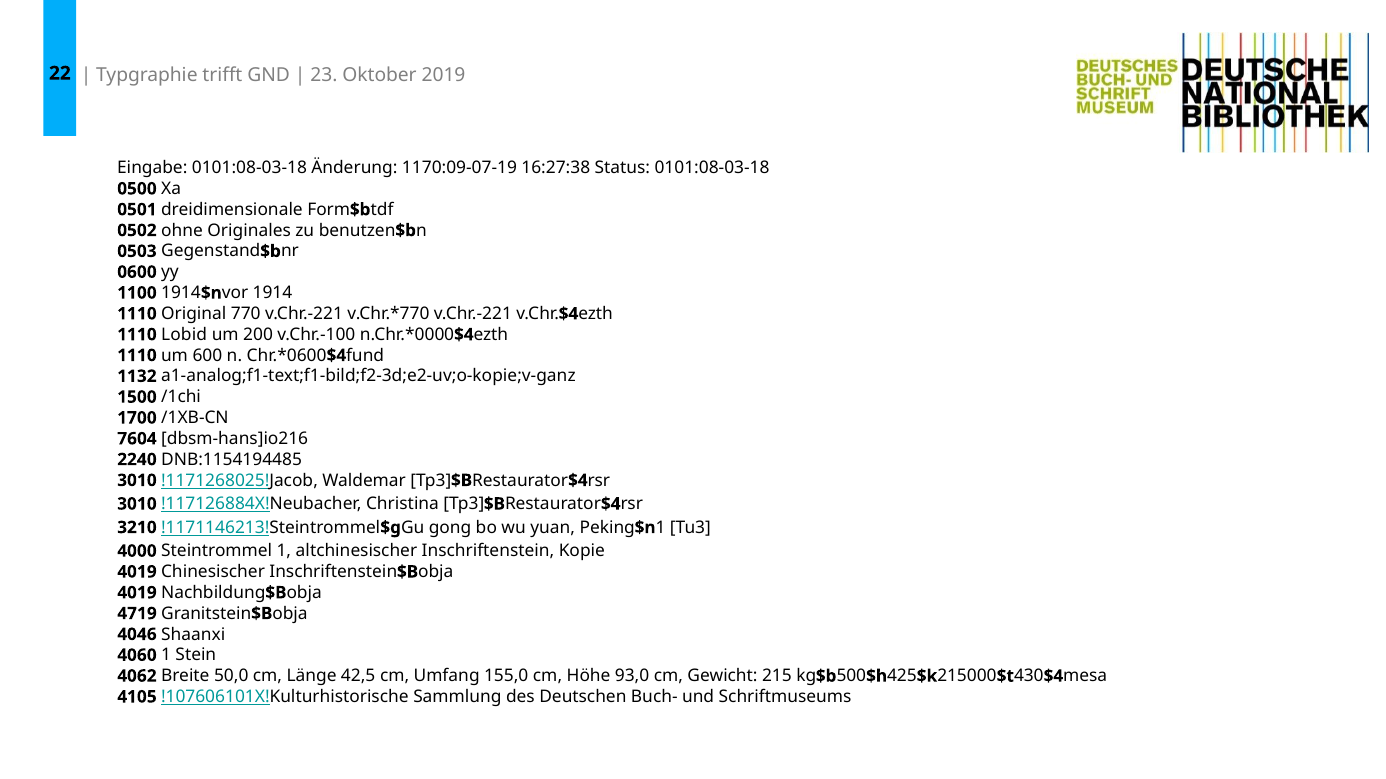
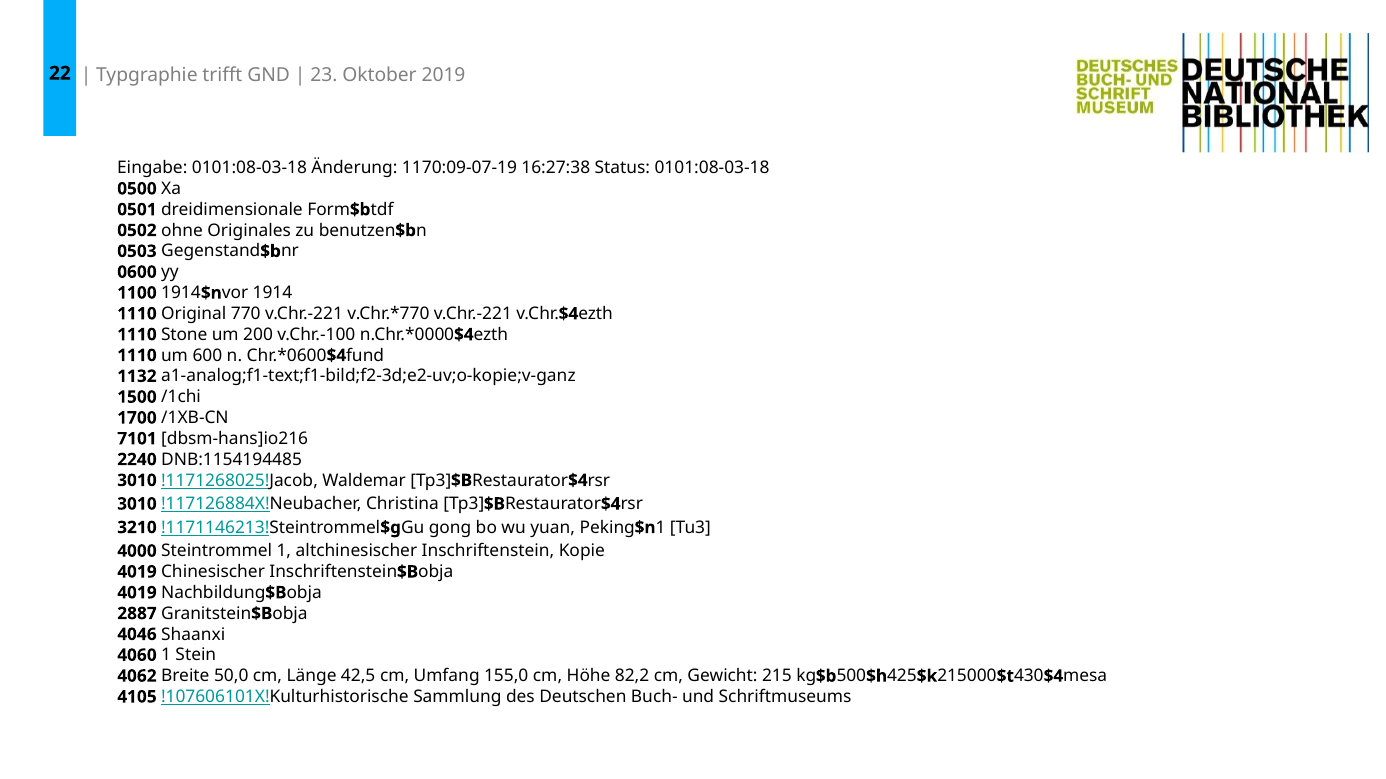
Lobid: Lobid -> Stone
7604: 7604 -> 7101
4719: 4719 -> 2887
93,0: 93,0 -> 82,2
